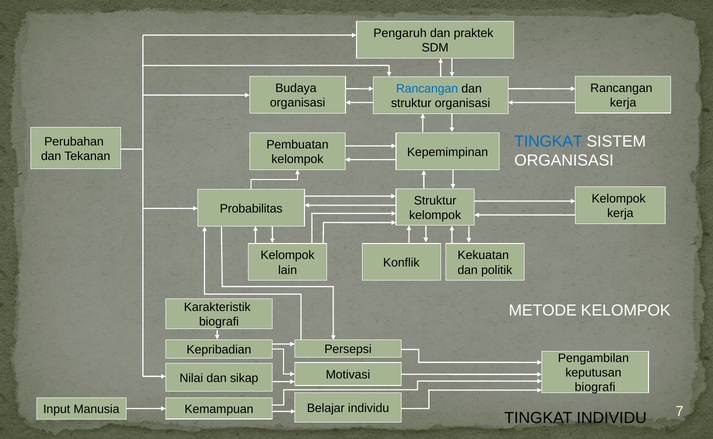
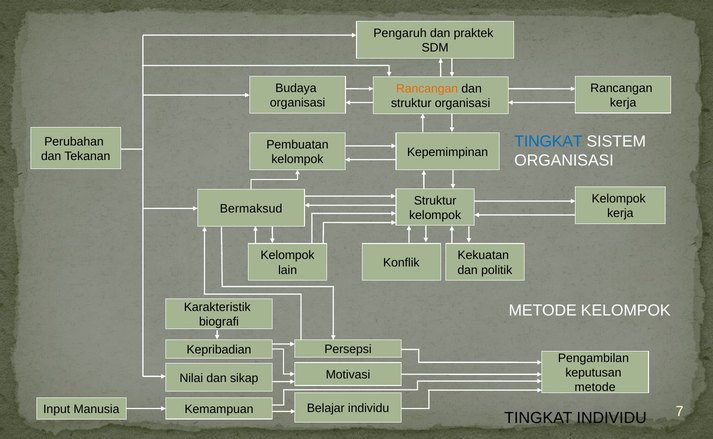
Rancangan at (427, 89) colour: blue -> orange
Probabilitas: Probabilitas -> Bermaksud
biografi at (595, 387): biografi -> metode
